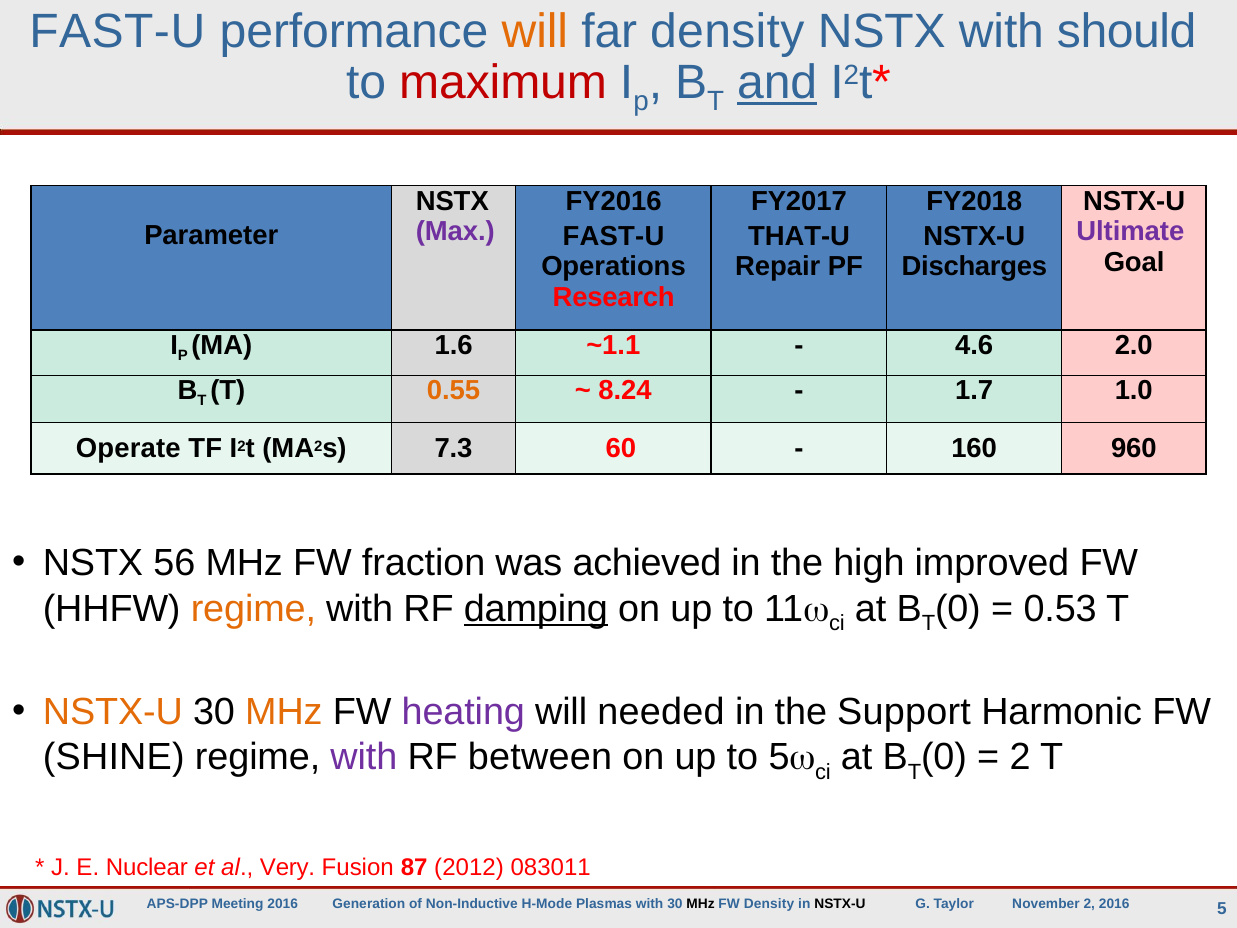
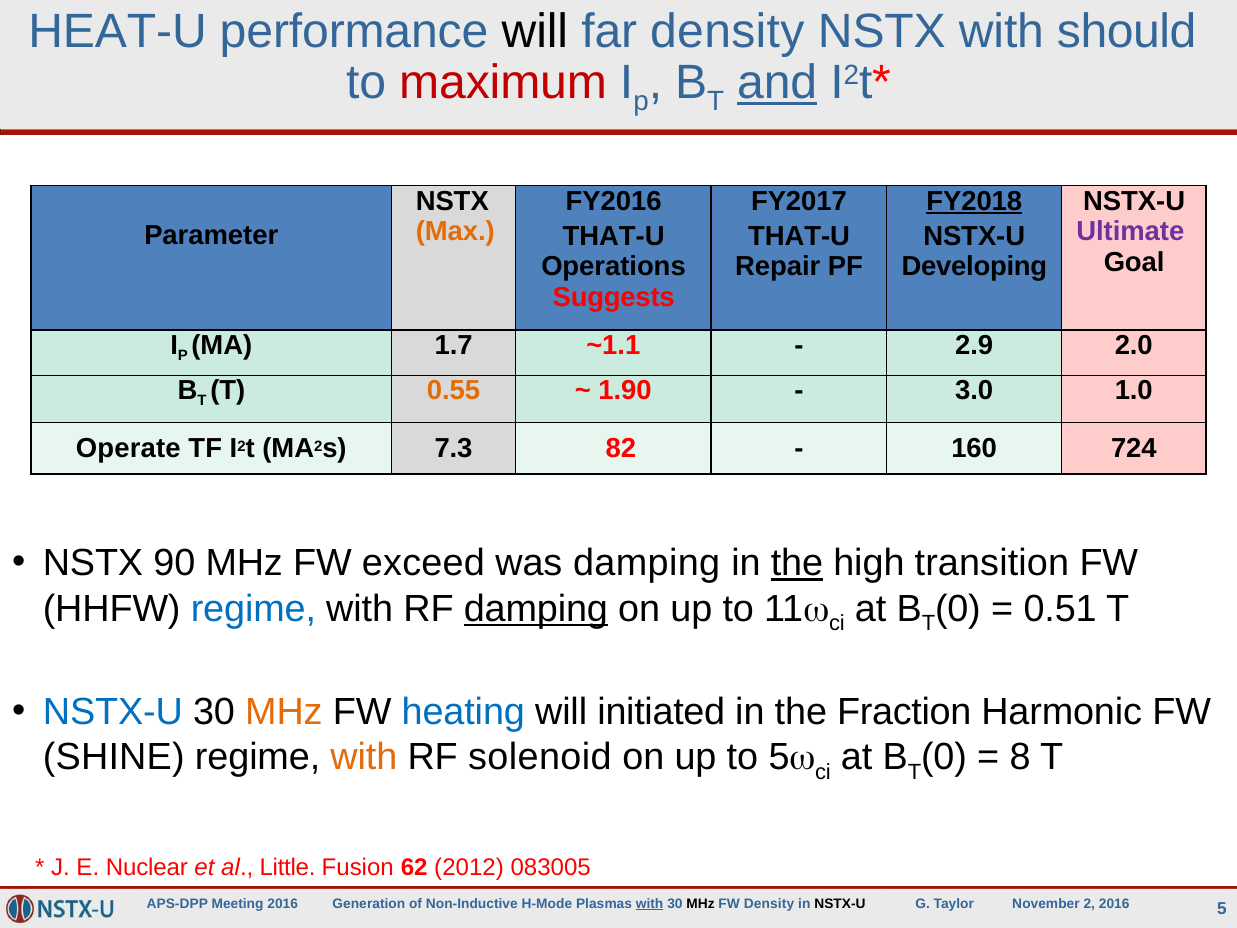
FAST-U at (117, 32): FAST-U -> HEAT-U
will at (535, 32) colour: orange -> black
FY2018 underline: none -> present
Max colour: purple -> orange
FAST-U at (613, 236): FAST-U -> THAT-U
Discharges: Discharges -> Developing
Research: Research -> Suggests
1.6: 1.6 -> 1.7
4.6: 4.6 -> 2.9
8.24: 8.24 -> 1.90
1.7: 1.7 -> 3.0
60: 60 -> 82
960: 960 -> 724
56: 56 -> 90
fraction: fraction -> exceed
was achieved: achieved -> damping
the at (797, 563) underline: none -> present
improved: improved -> transition
regime at (253, 609) colour: orange -> blue
0.53: 0.53 -> 0.51
NSTX-U at (113, 712) colour: orange -> blue
heating colour: purple -> blue
needed: needed -> initiated
Support: Support -> Fraction
with at (364, 757) colour: purple -> orange
between: between -> solenoid
2 at (1020, 757): 2 -> 8
Very: Very -> Little
87: 87 -> 62
083011: 083011 -> 083005
with at (650, 904) underline: none -> present
